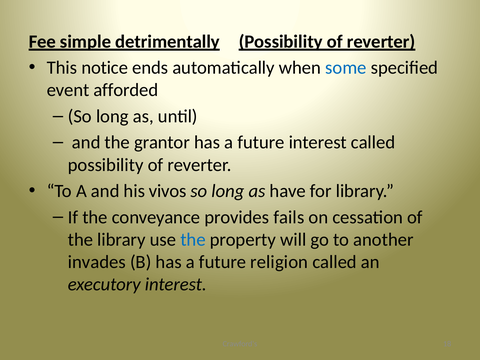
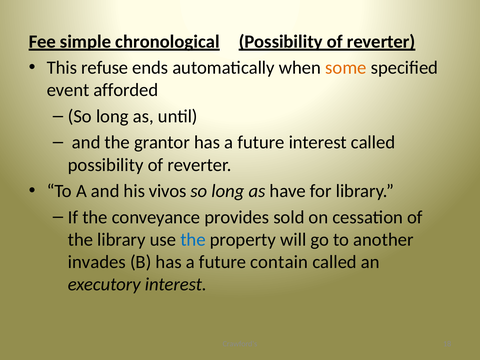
detrimentally: detrimentally -> chronological
notice: notice -> refuse
some colour: blue -> orange
fails: fails -> sold
religion: religion -> contain
